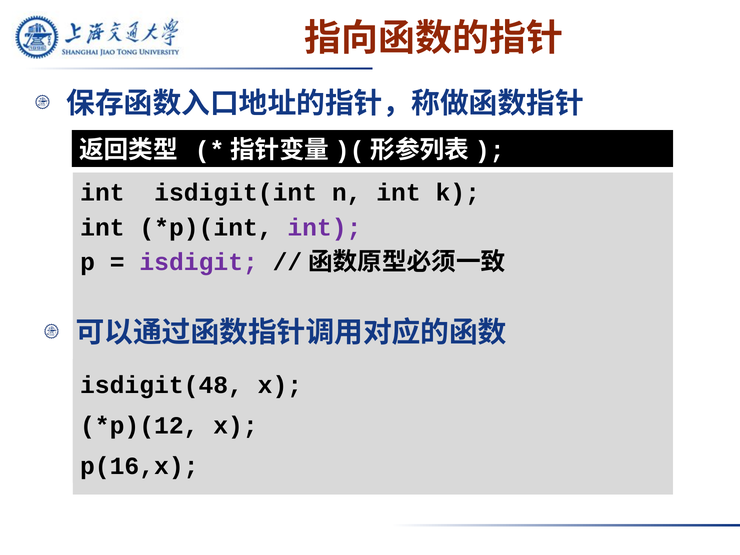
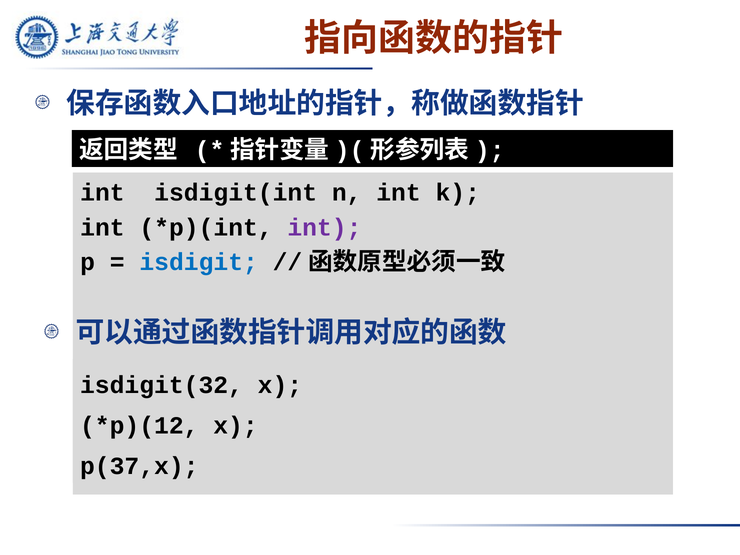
isdigit colour: purple -> blue
isdigit(48: isdigit(48 -> isdigit(32
p(16,x: p(16,x -> p(37,x
